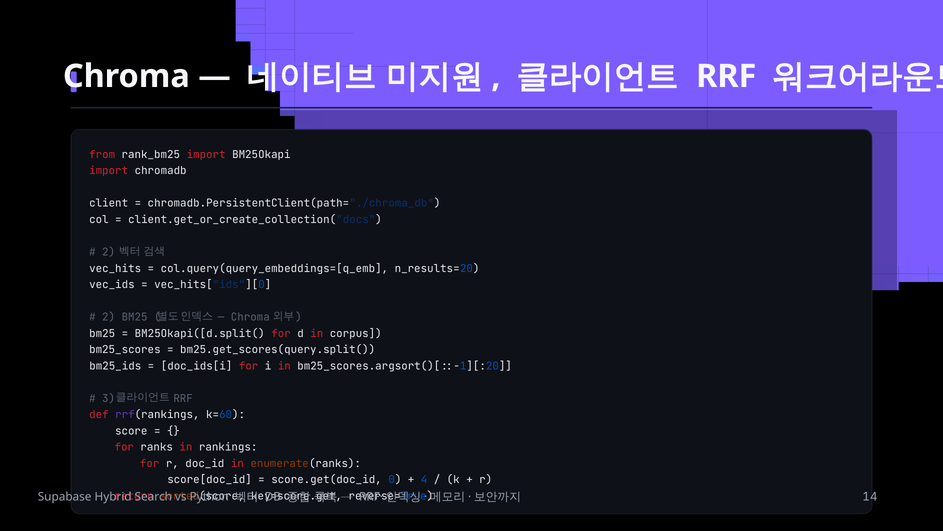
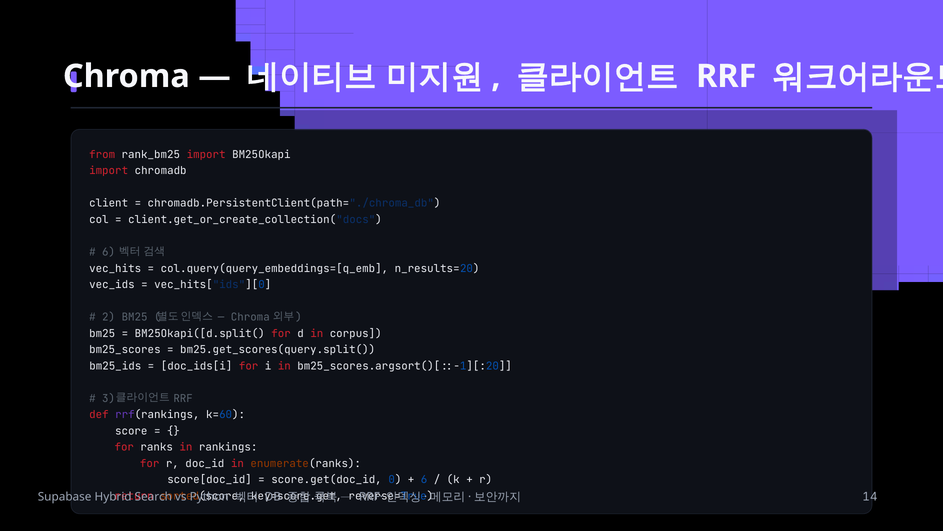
2 at (109, 252): 2 -> 6
4 at (424, 479): 4 -> 6
